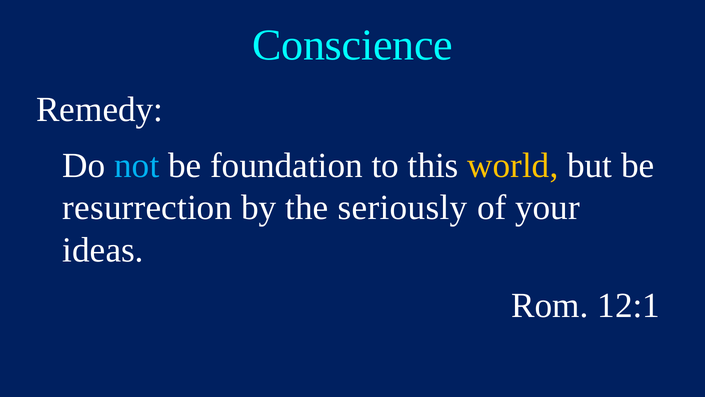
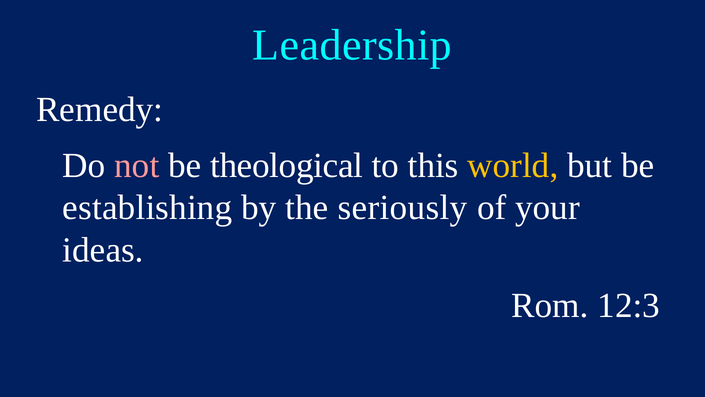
Conscience: Conscience -> Leadership
not colour: light blue -> pink
foundation: foundation -> theological
resurrection: resurrection -> establishing
12:1: 12:1 -> 12:3
